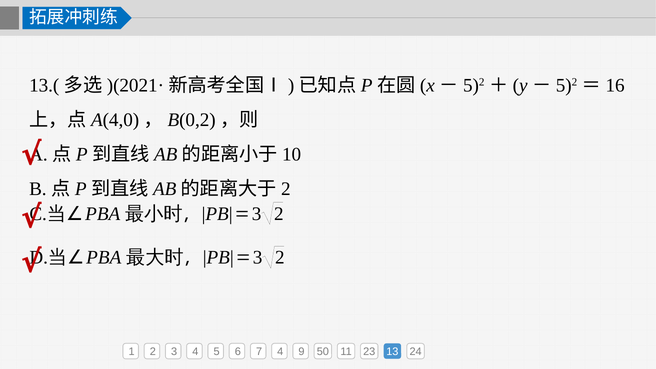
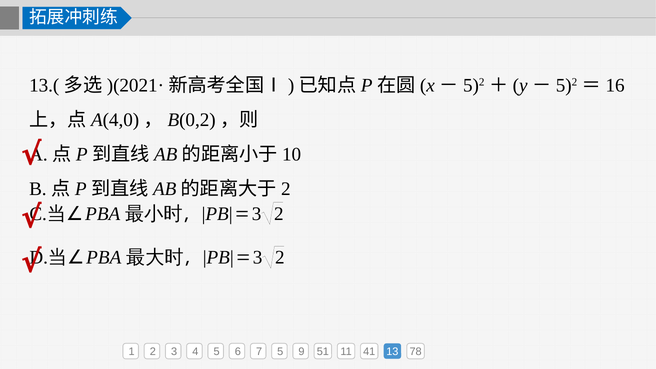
7 4: 4 -> 5
50: 50 -> 51
23: 23 -> 41
24: 24 -> 78
